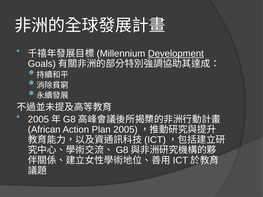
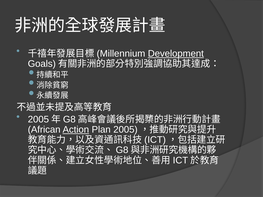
Action underline: none -> present
